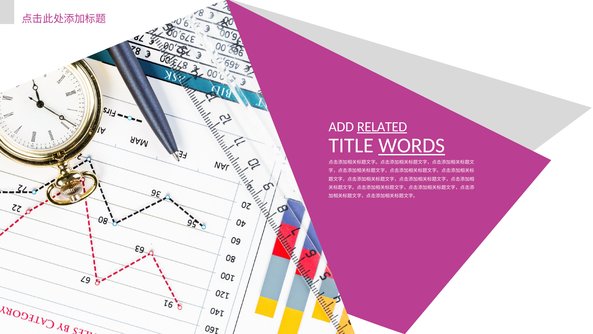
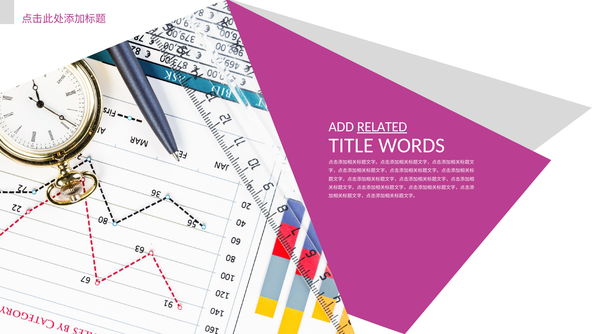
WORDS underline: present -> none
